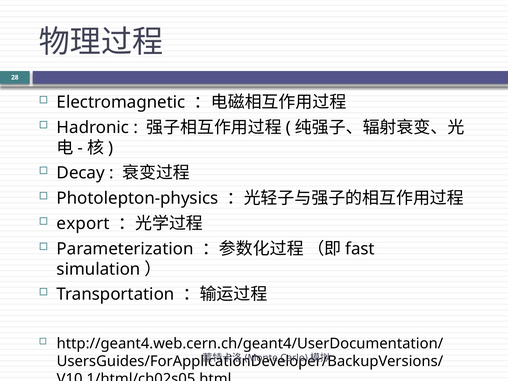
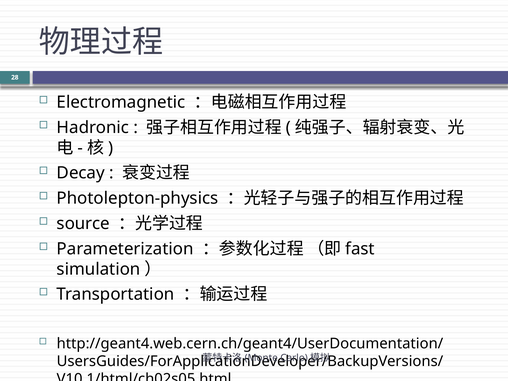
export: export -> source
